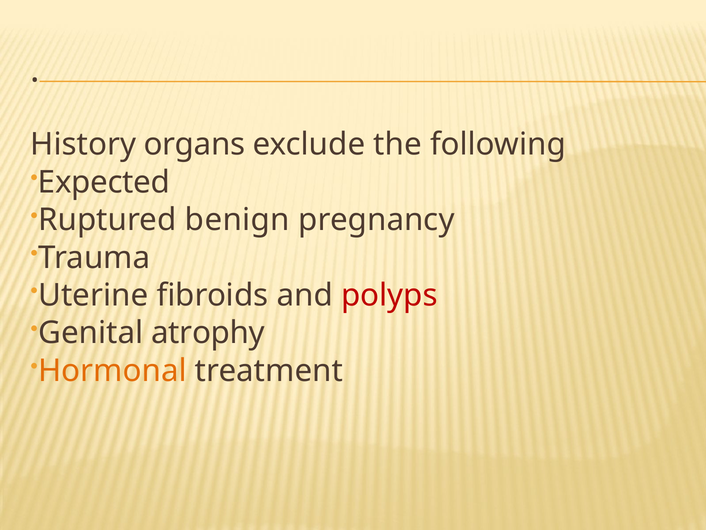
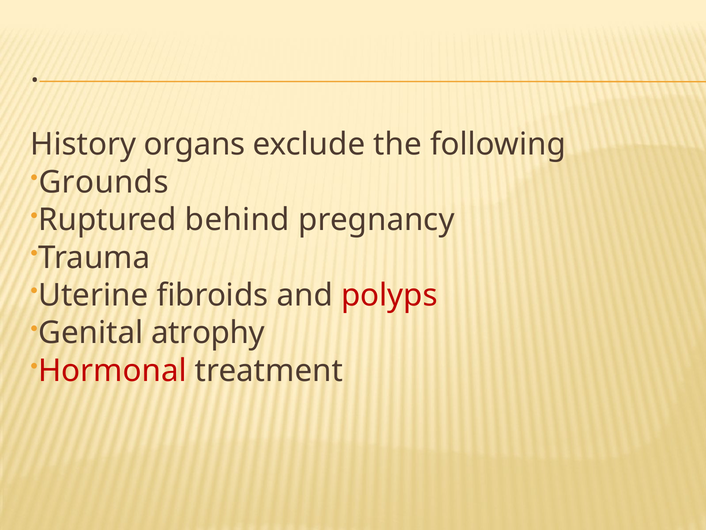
Expected: Expected -> Grounds
benign: benign -> behind
Hormonal colour: orange -> red
